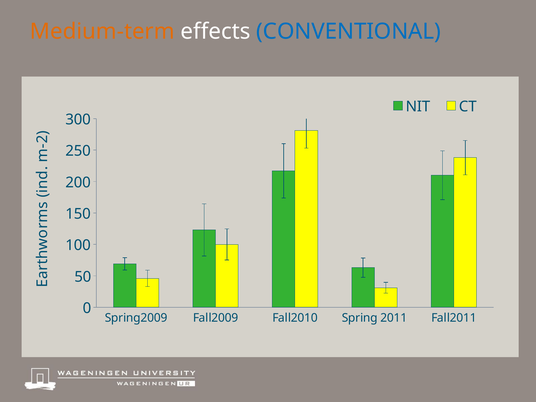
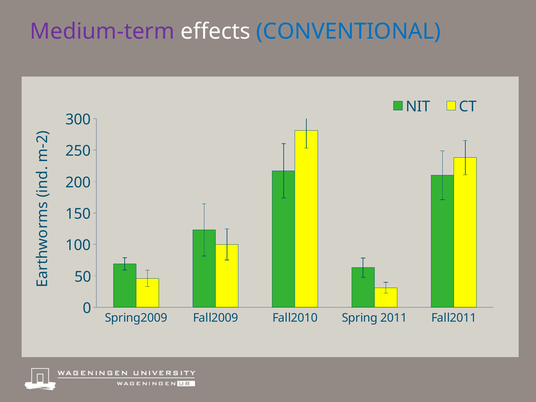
Medium-term colour: orange -> purple
